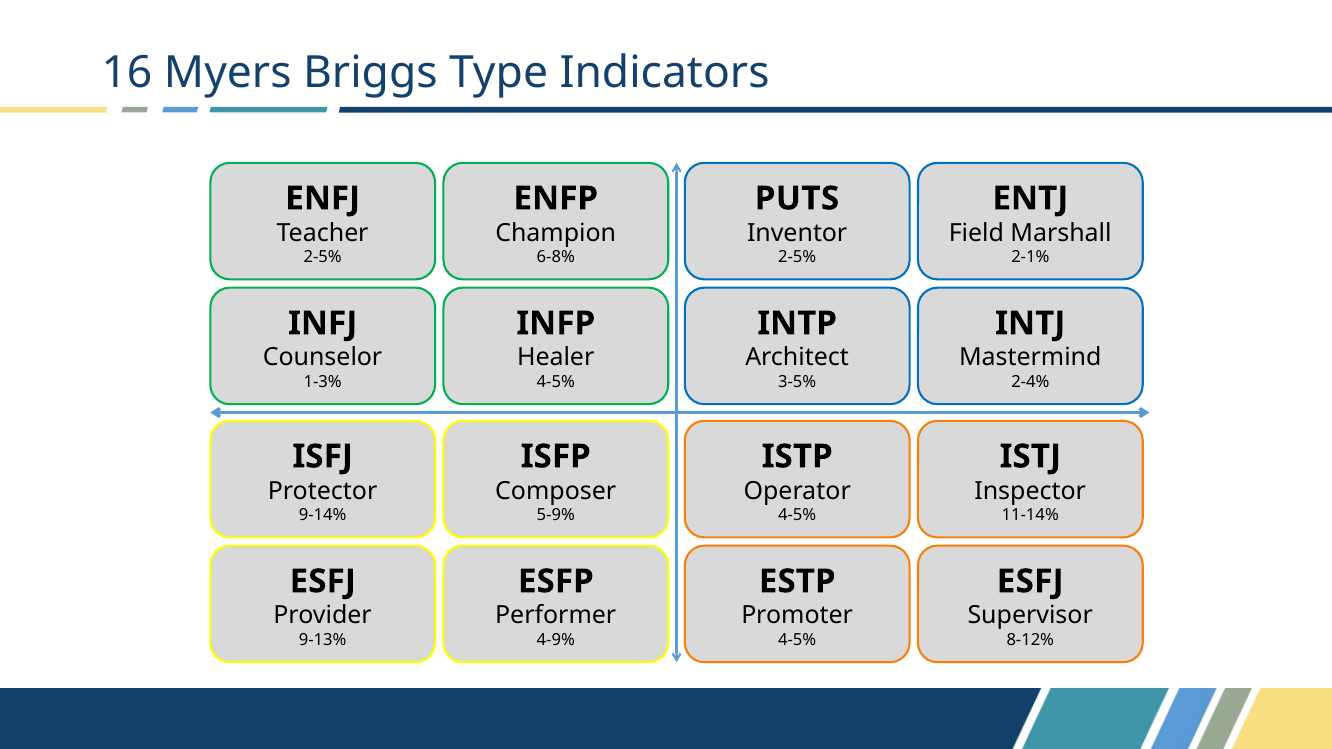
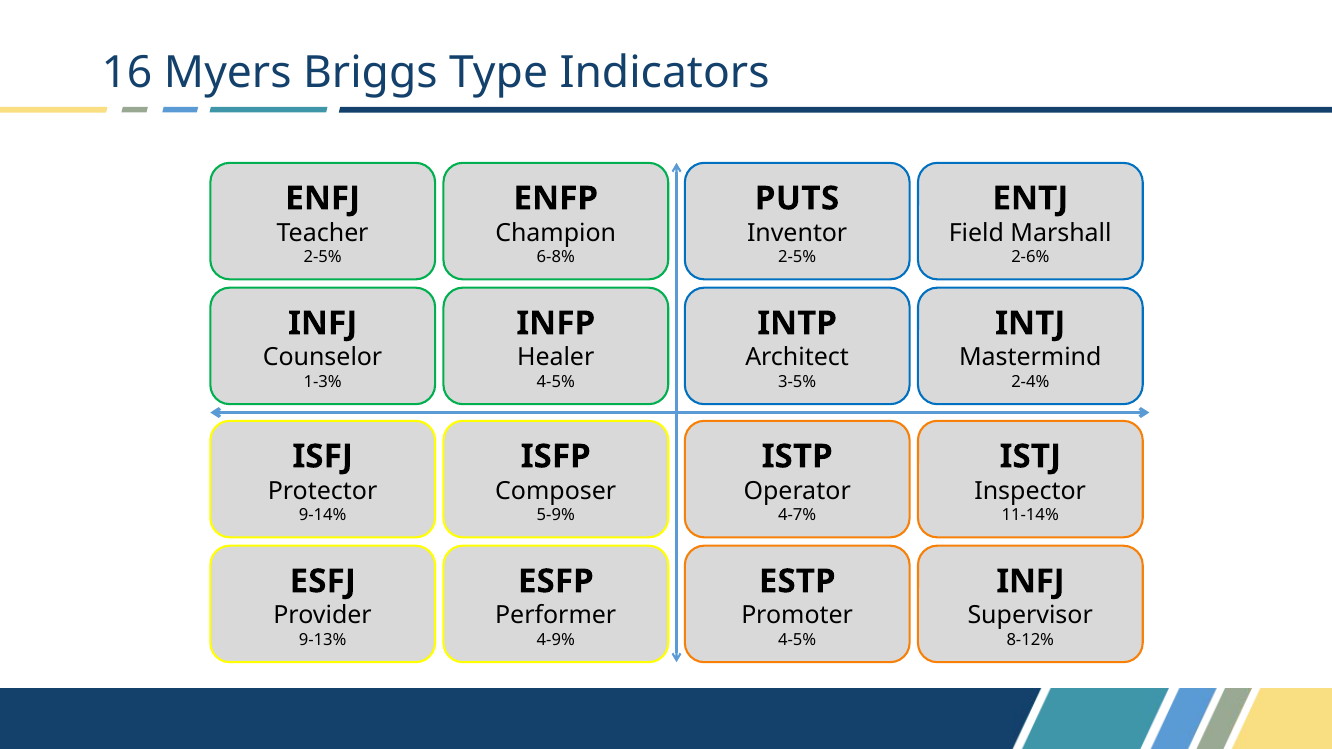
2-1%: 2-1% -> 2-6%
4-5% at (797, 515): 4-5% -> 4-7%
ESFJ at (1030, 581): ESFJ -> INFJ
